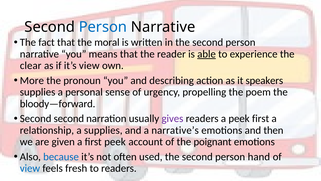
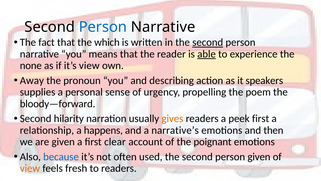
moral: moral -> which
second at (208, 42) underline: none -> present
clear: clear -> none
More: More -> Away
Second second: second -> hilarity
gives colour: purple -> orange
a supplies: supplies -> happens
first peek: peek -> clear
person hand: hand -> given
view at (30, 168) colour: blue -> orange
